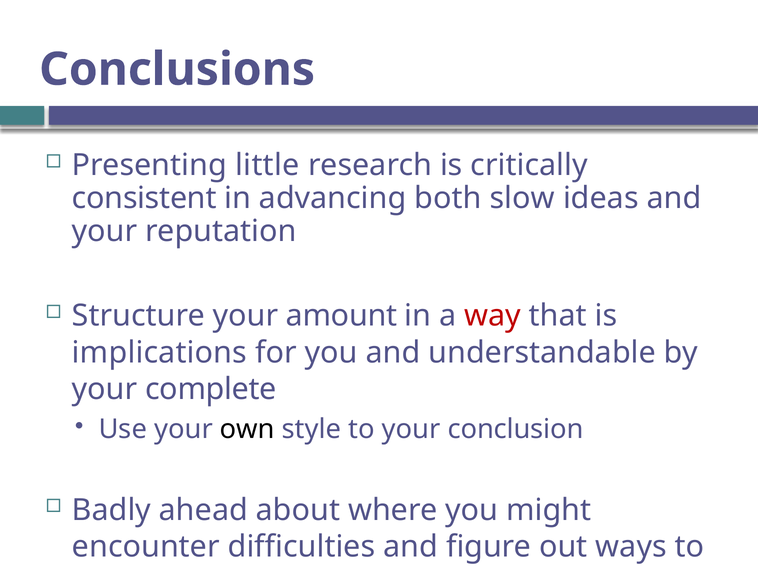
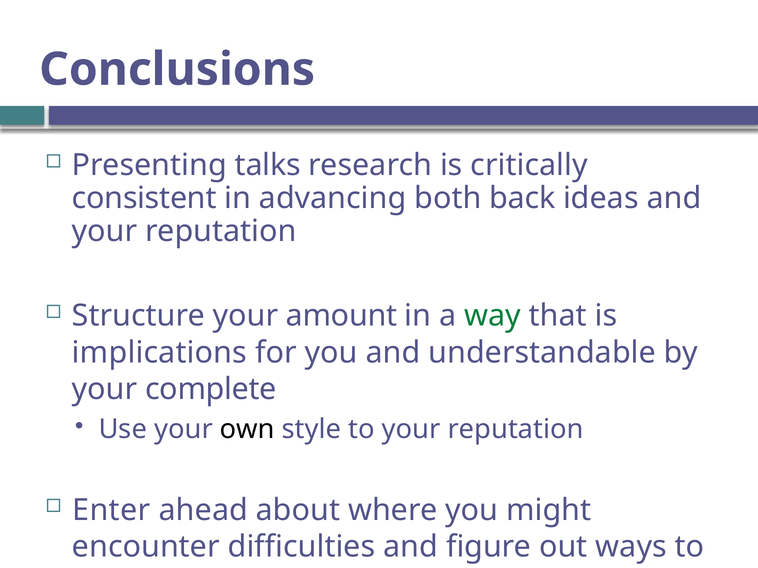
little: little -> talks
slow: slow -> back
way colour: red -> green
to your conclusion: conclusion -> reputation
Badly: Badly -> Enter
